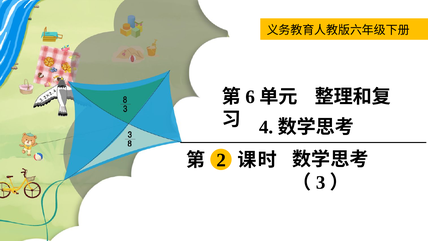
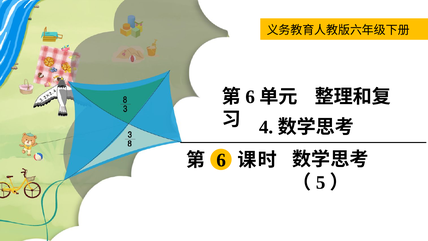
2 at (221, 160): 2 -> 6
3: 3 -> 5
